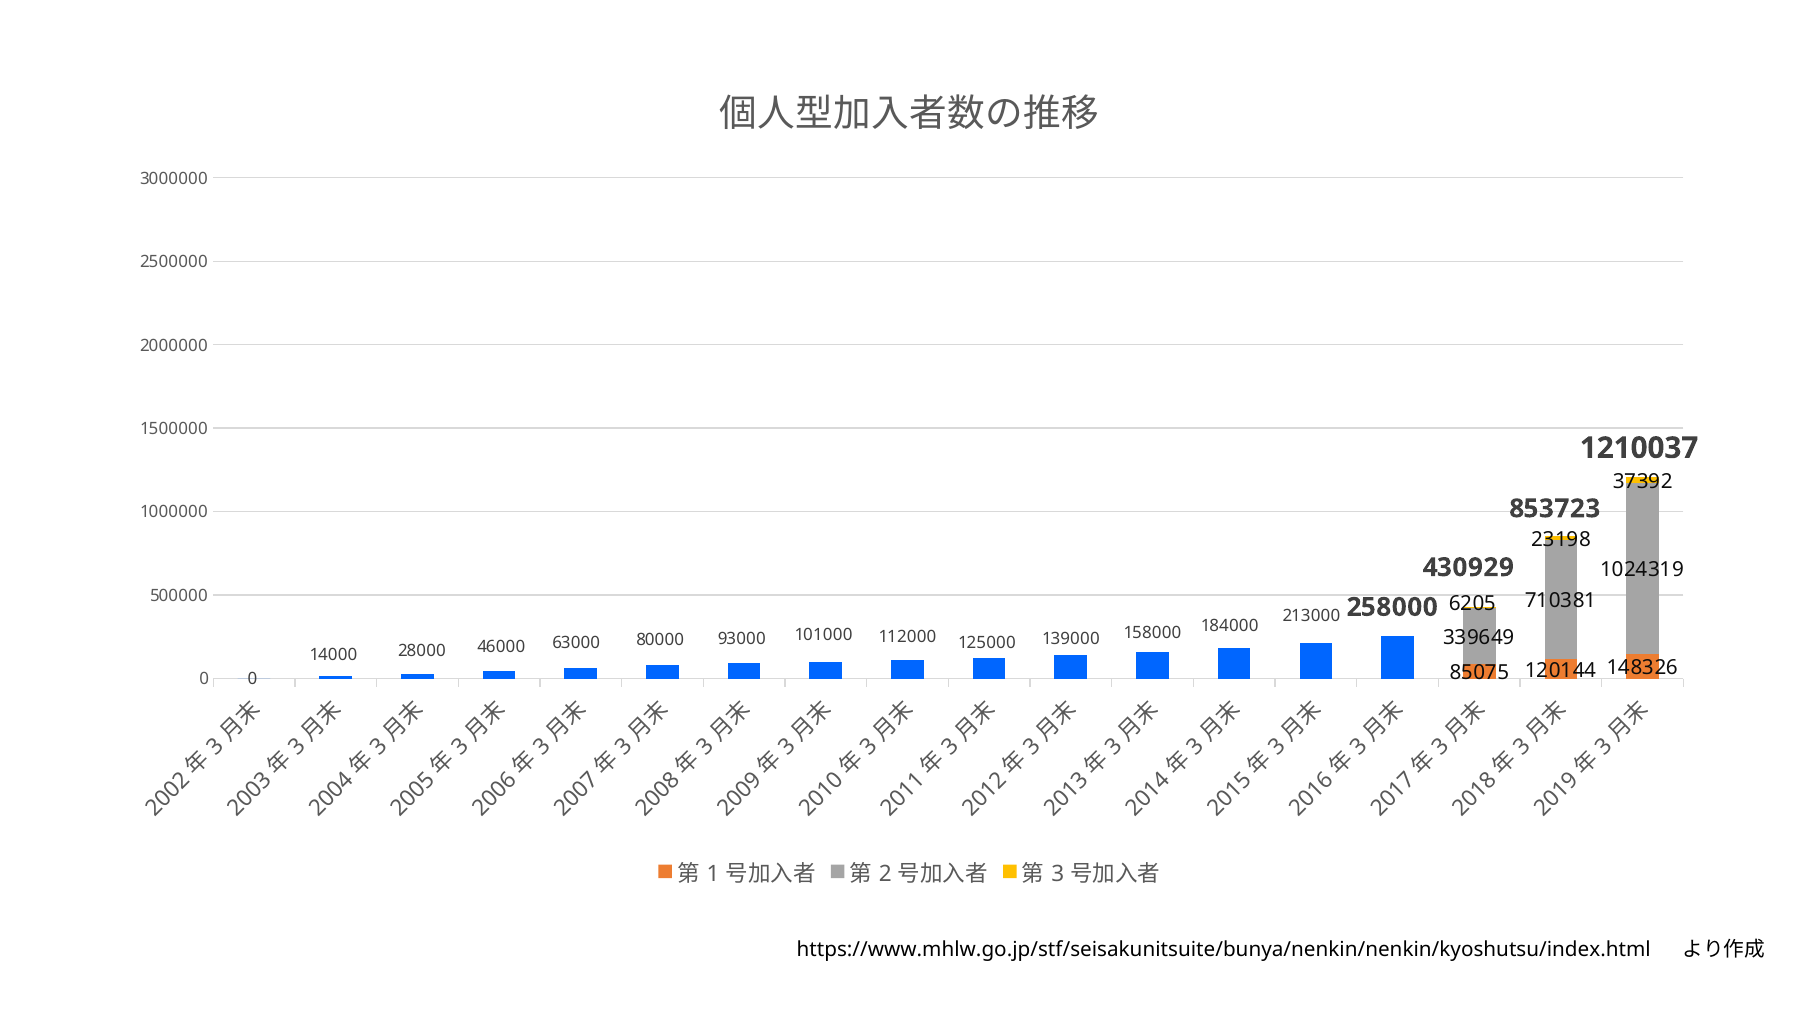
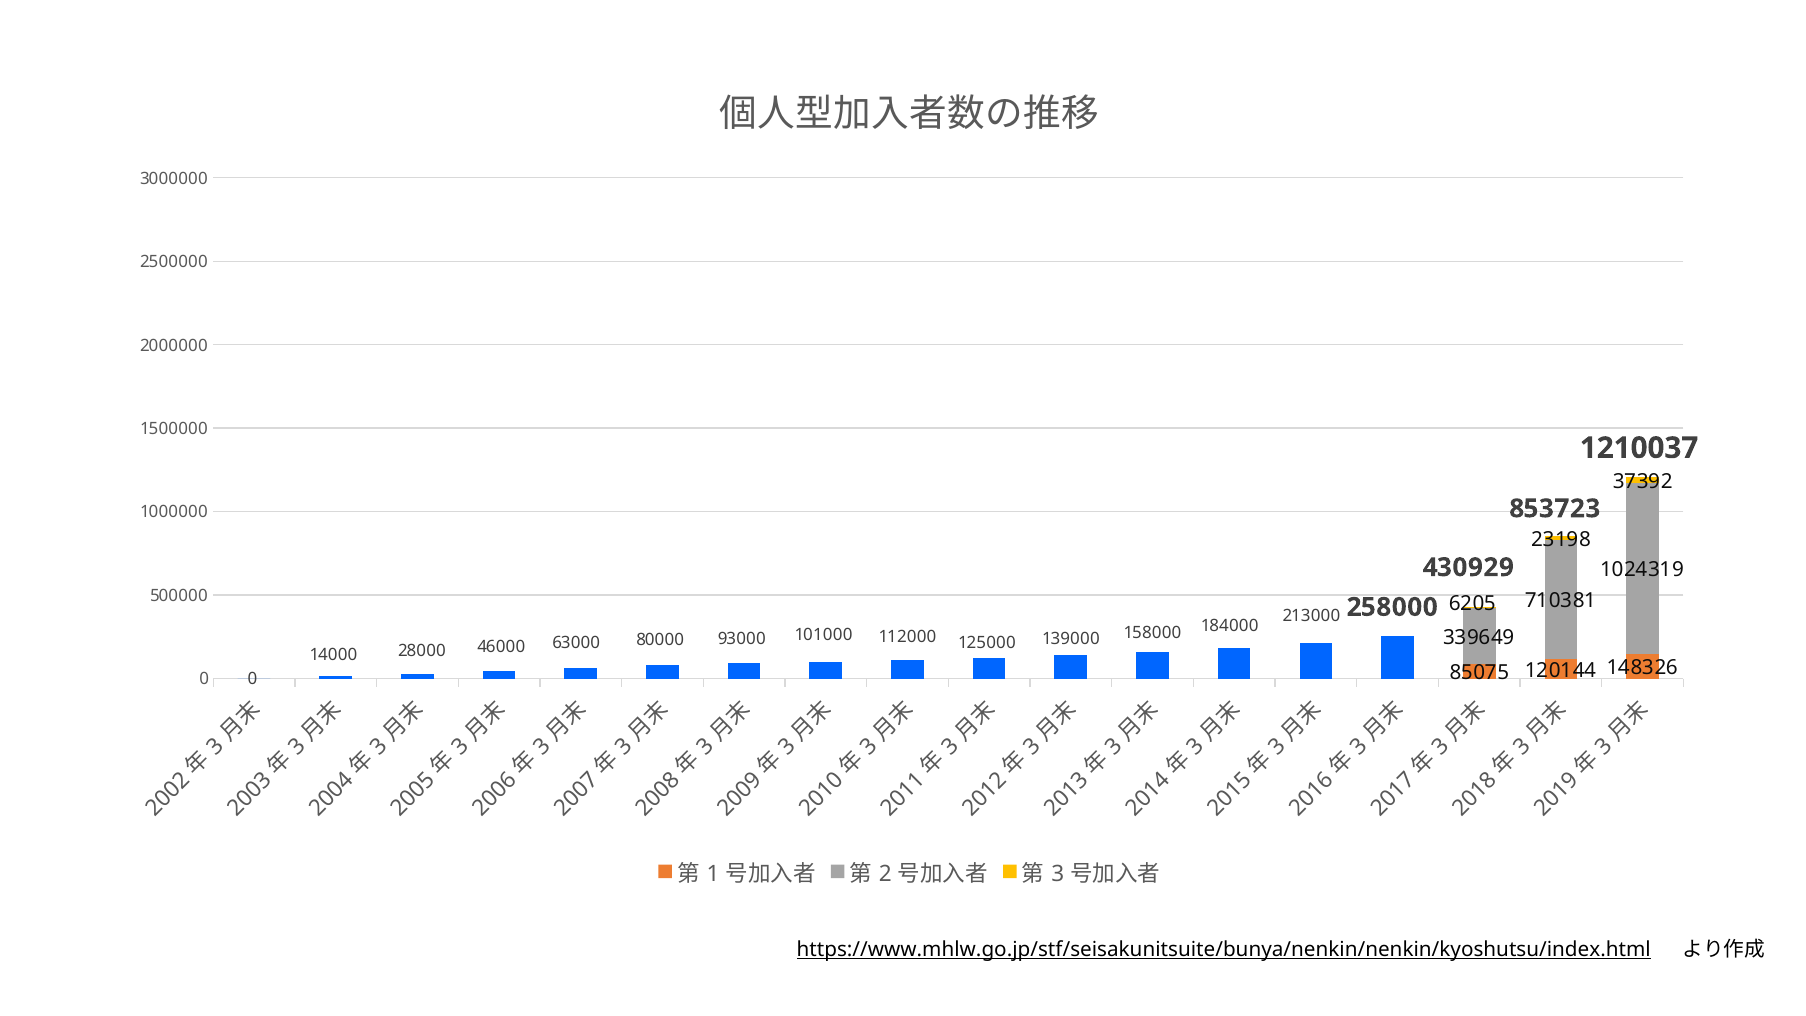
https://www.mhlw.go.jp/stf/seisakunitsuite/bunya/nenkin/nenkin/kyoshutsu/index.html underline: none -> present
